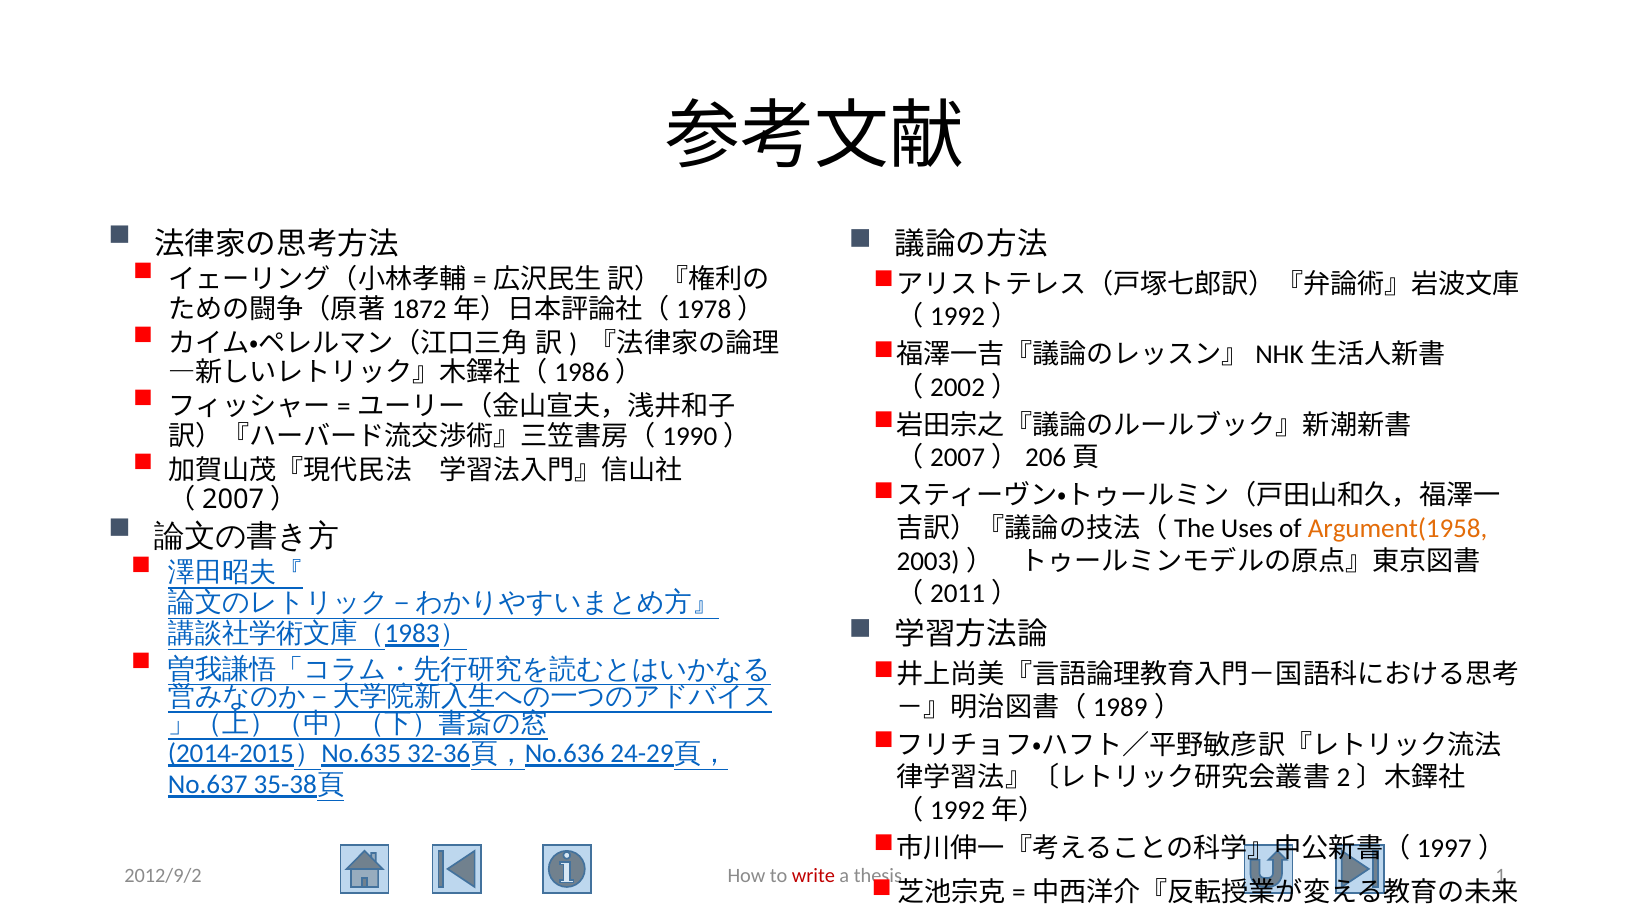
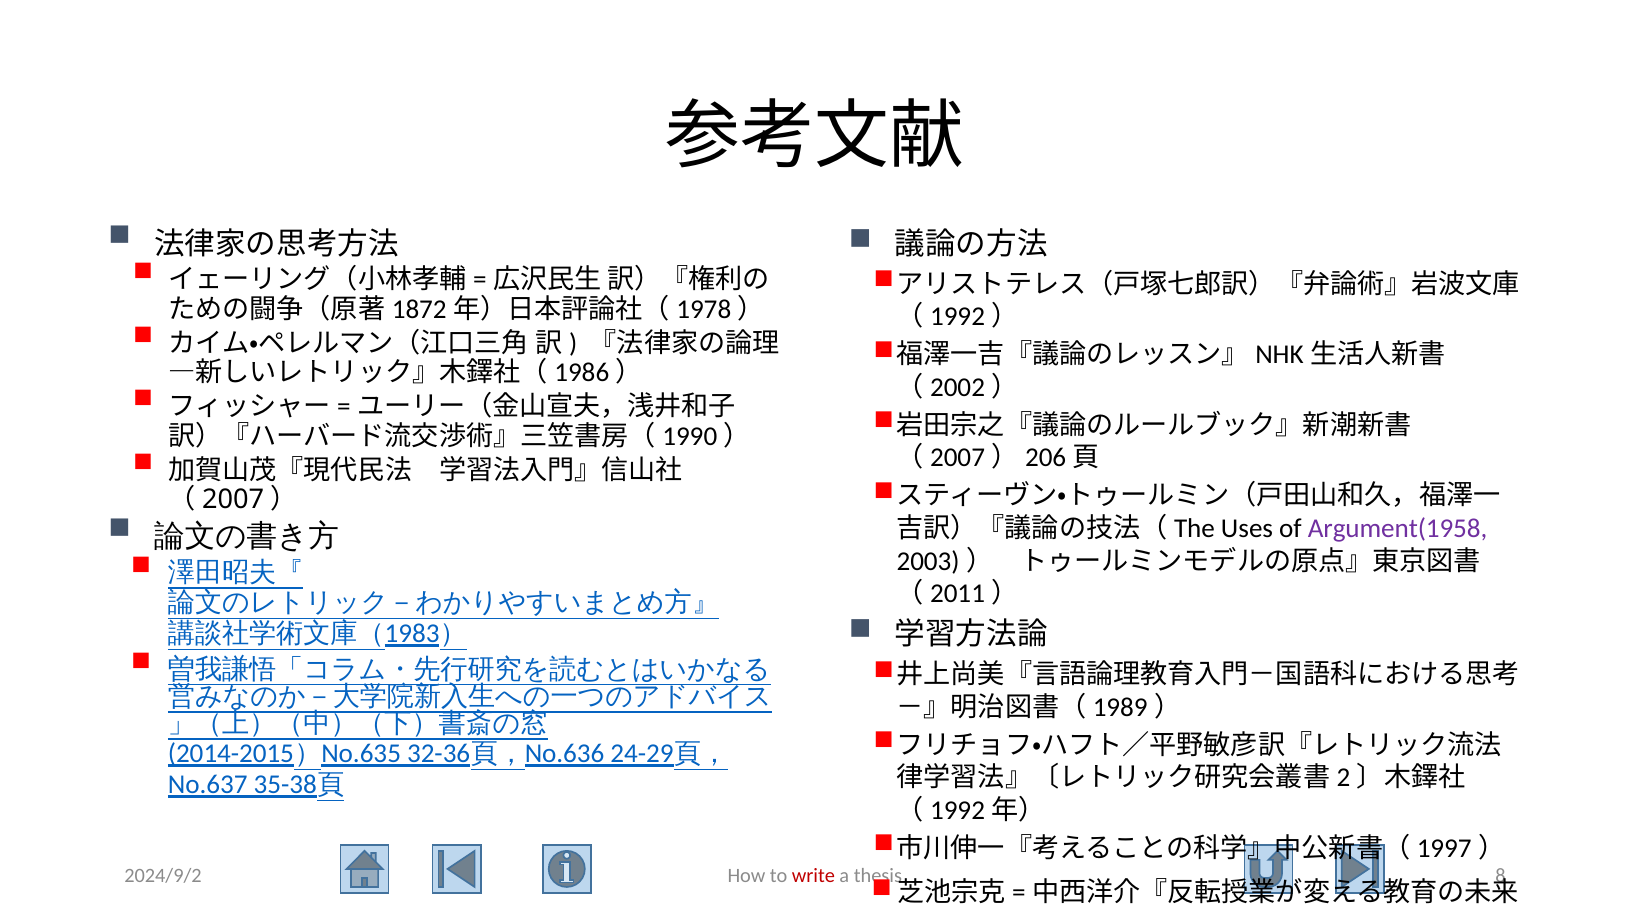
Argument(1958 colour: orange -> purple
2012/9/2: 2012/9/2 -> 2024/9/2
1: 1 -> 8
